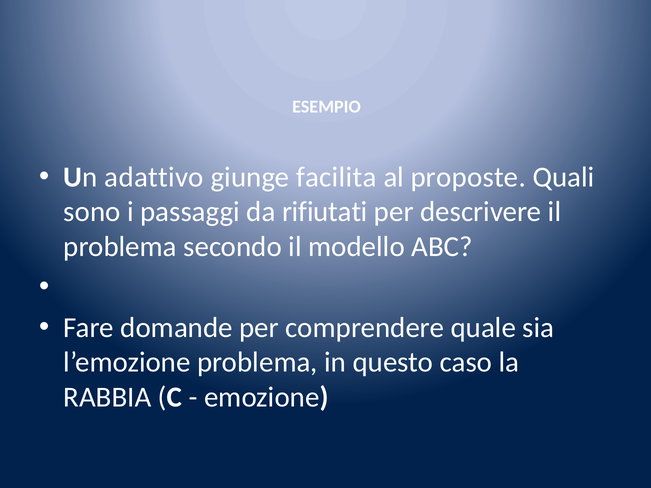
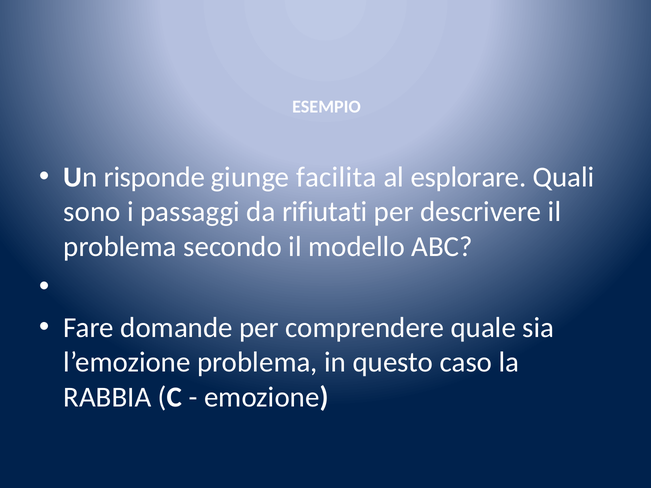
adattivo: adattivo -> risponde
proposte: proposte -> esplorare
